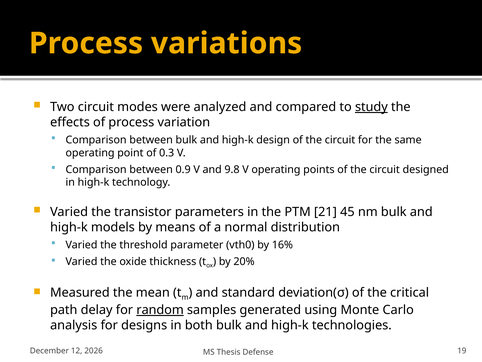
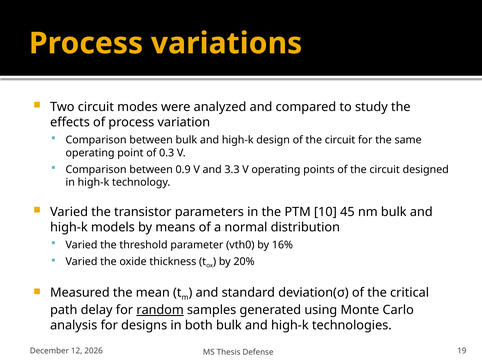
study underline: present -> none
9.8: 9.8 -> 3.3
21: 21 -> 10
